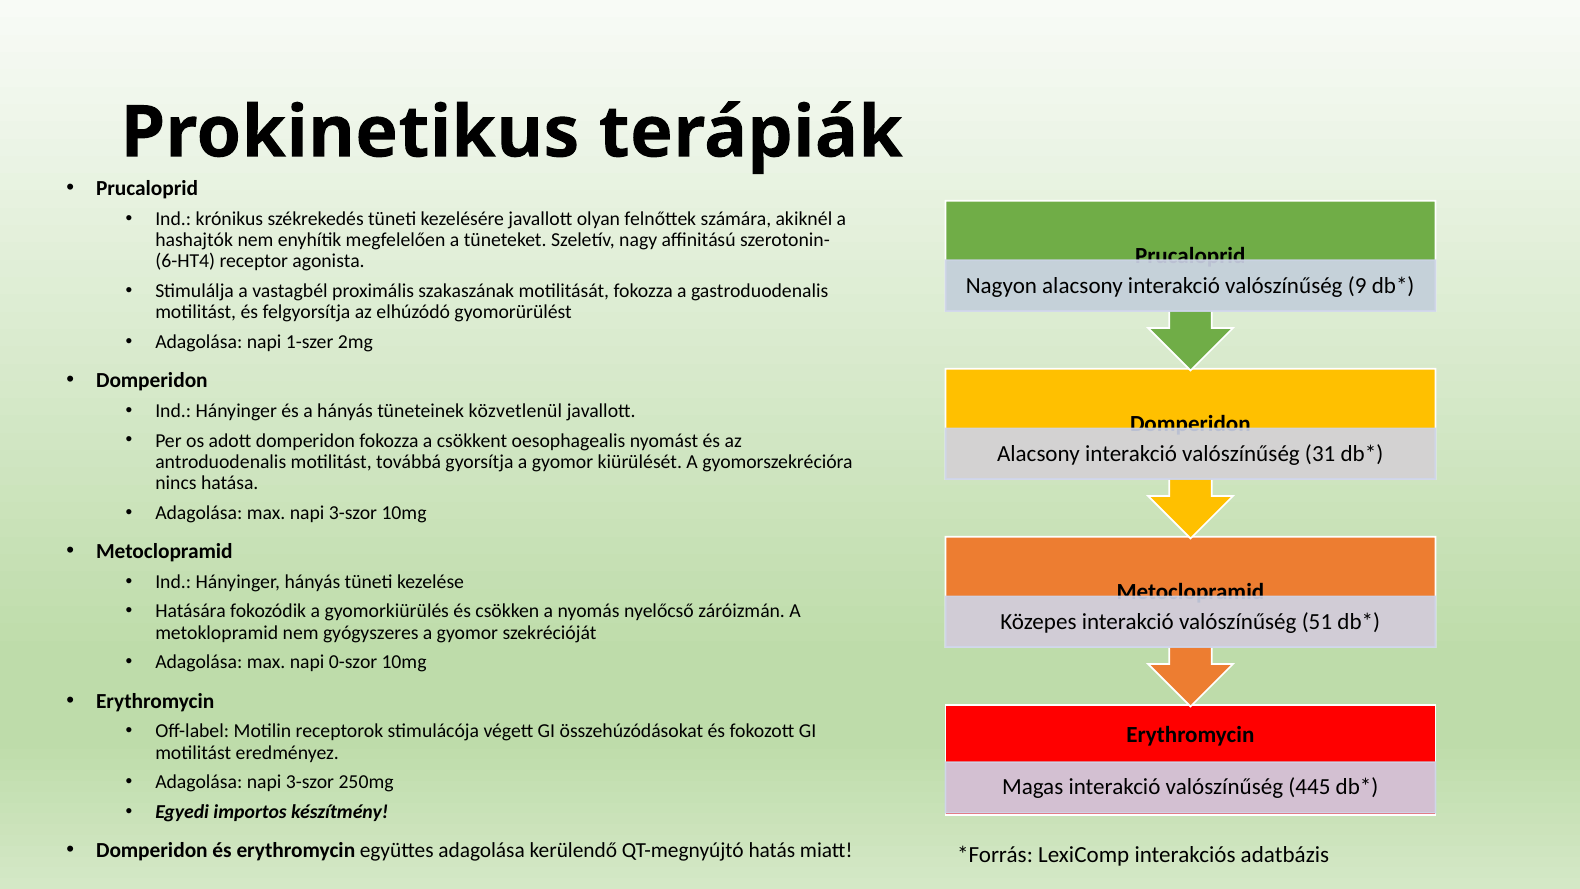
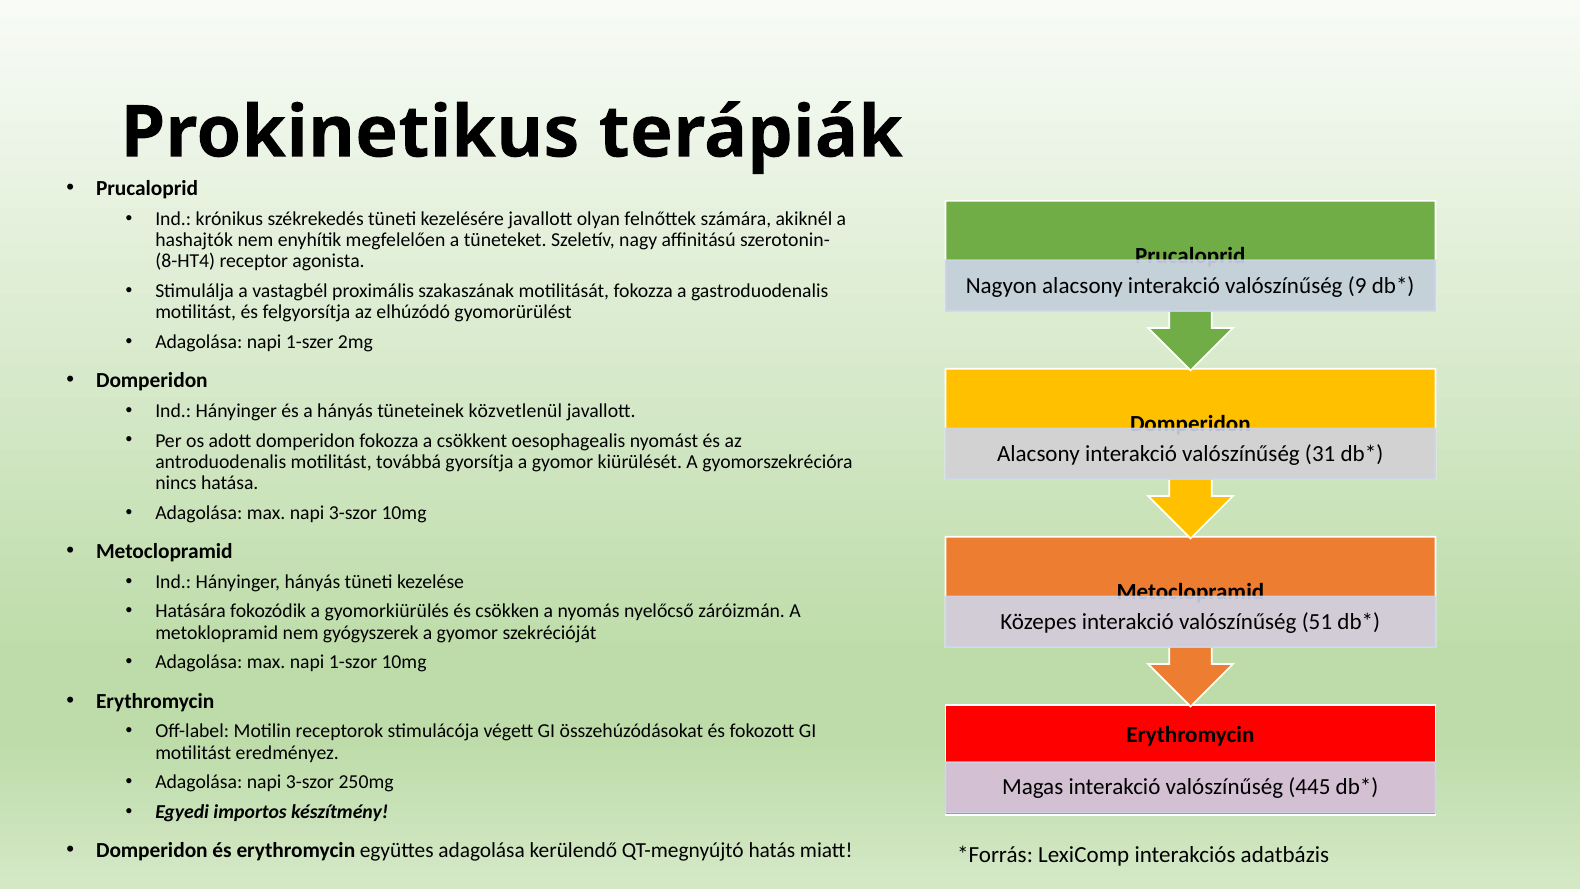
6-HT4: 6-HT4 -> 8-HT4
gyógyszeres: gyógyszeres -> gyógyszerek
0-szor: 0-szor -> 1-szor
